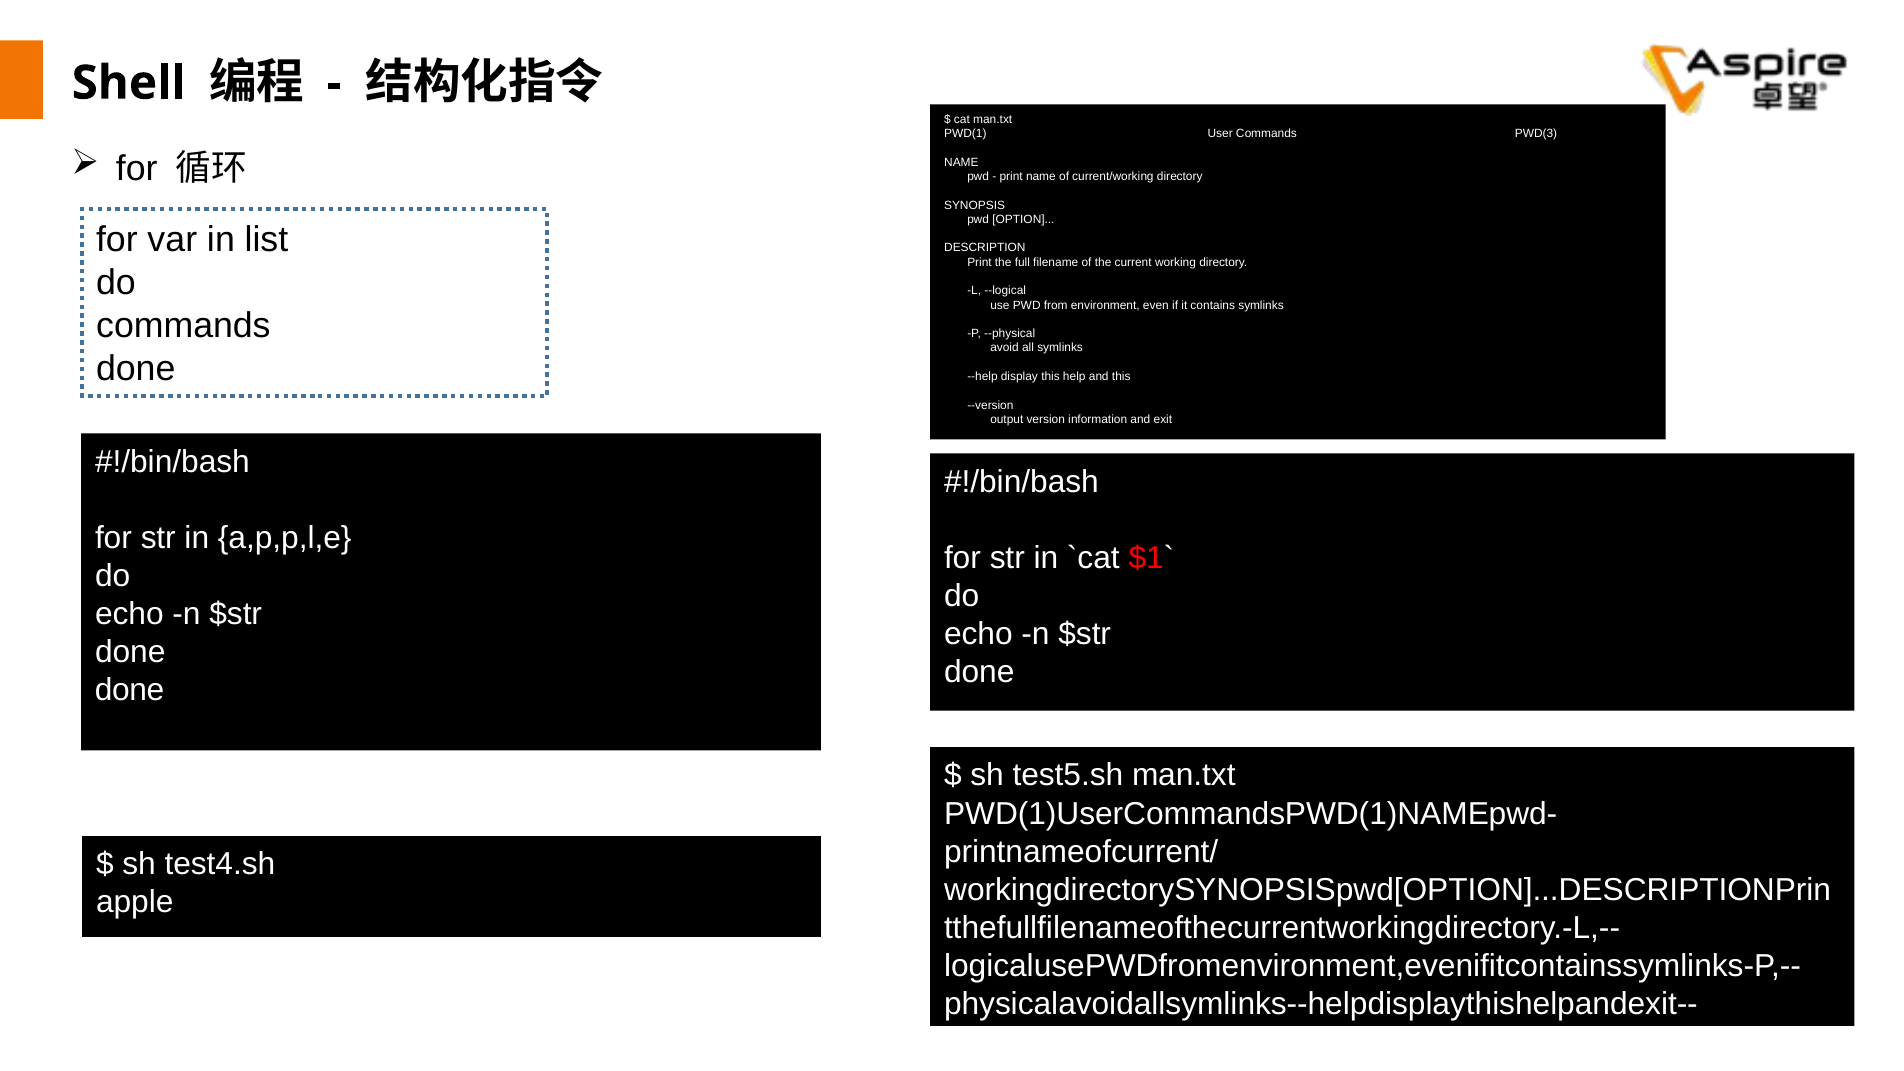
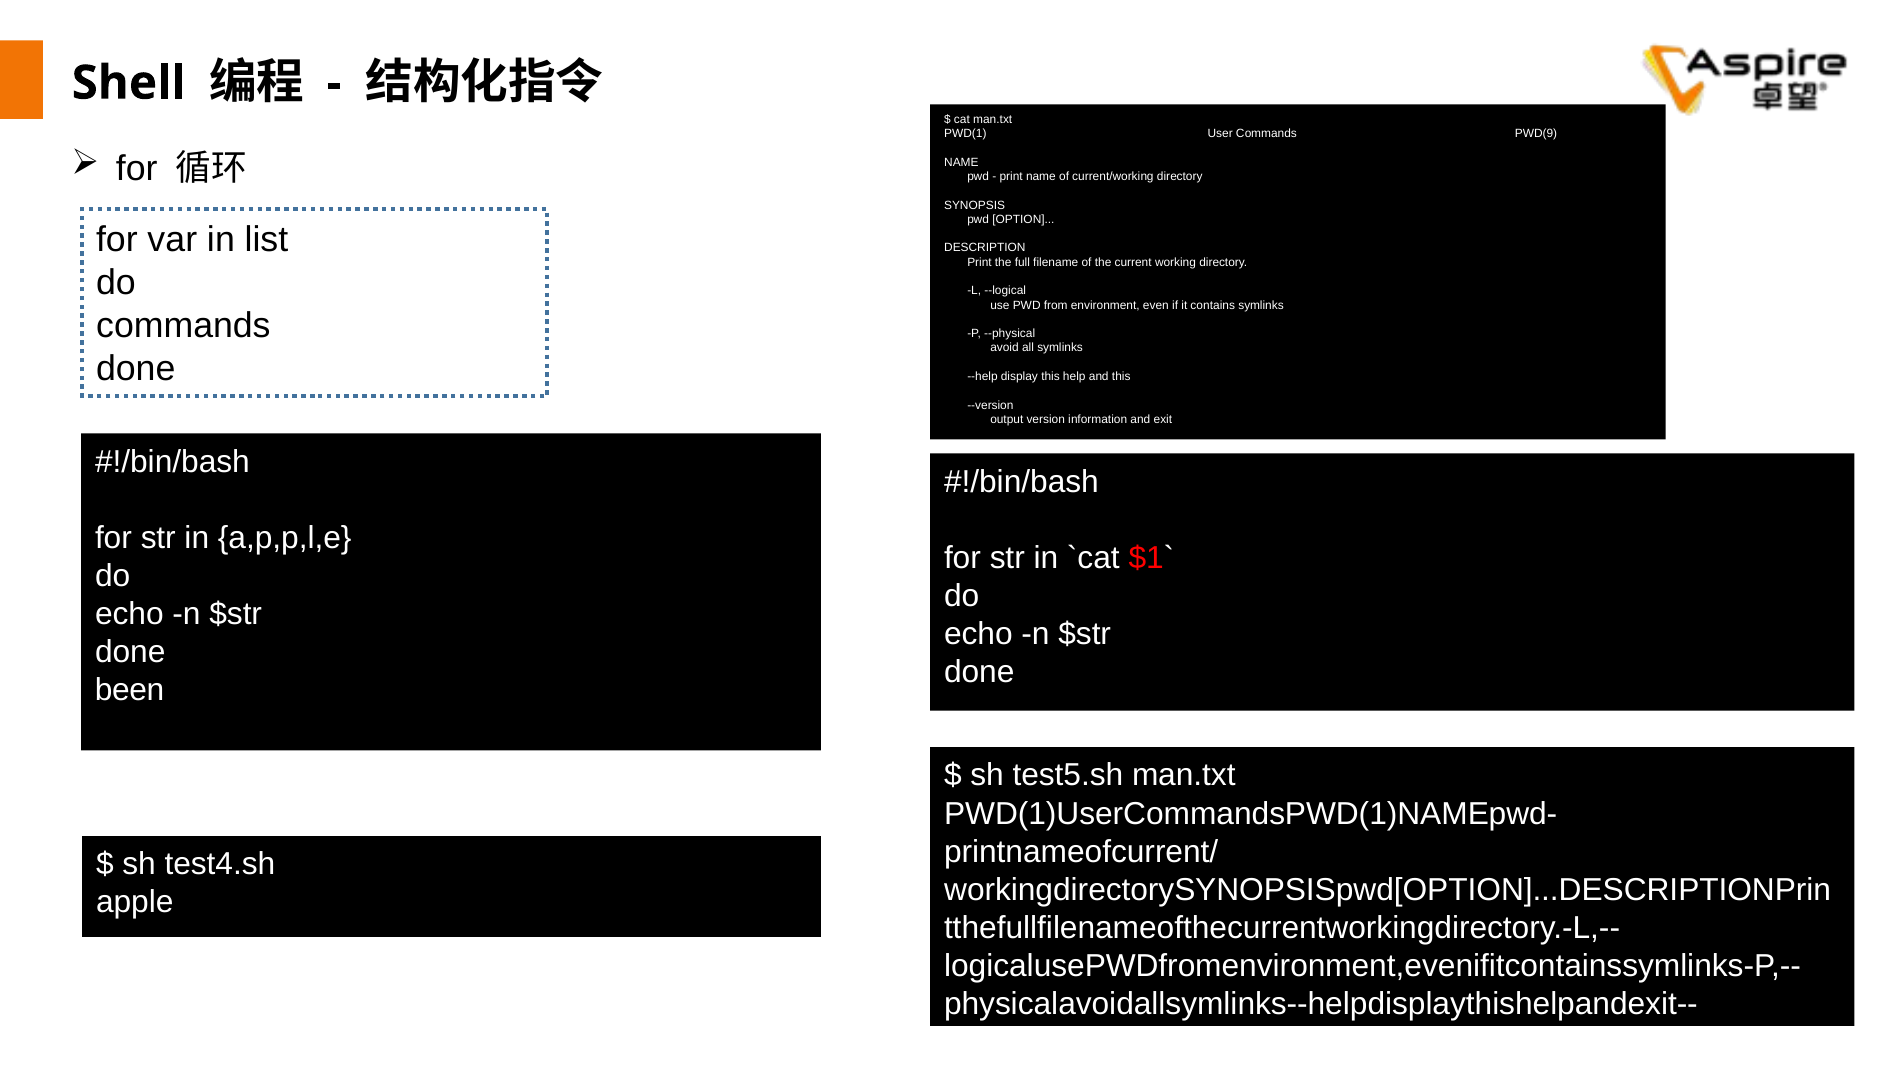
PWD(3: PWD(3 -> PWD(9
done at (130, 690): done -> been
